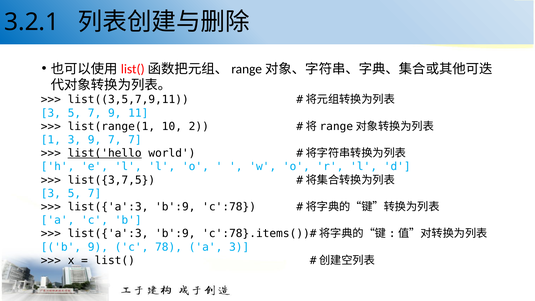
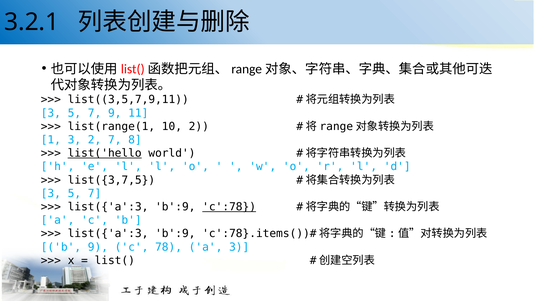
3 9: 9 -> 2
7 7: 7 -> 8
c':78 underline: none -> present
